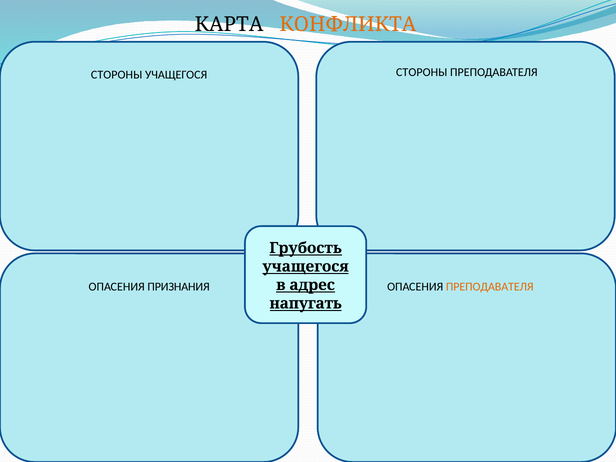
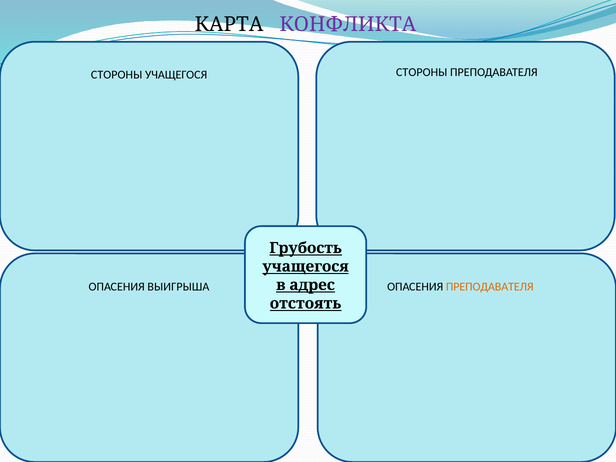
КОНФЛИКТА colour: orange -> purple
ПРИЗНАНИЯ: ПРИЗНАНИЯ -> ВЫИГРЫША
напугать: напугать -> отстоять
